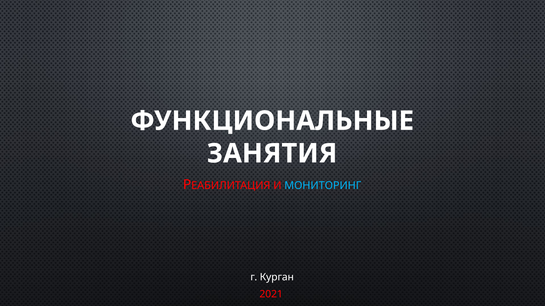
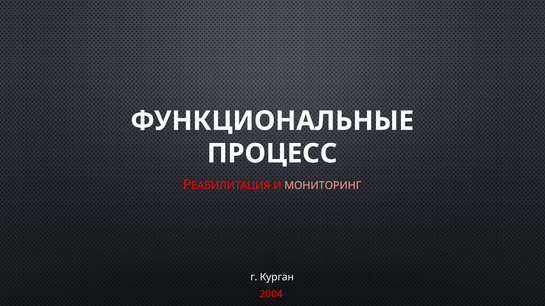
ЗАНЯТИЯ: ЗАНЯТИЯ -> ПРОЦЕСС
МОНИТОРИНГ colour: light blue -> pink
2021: 2021 -> 2004
